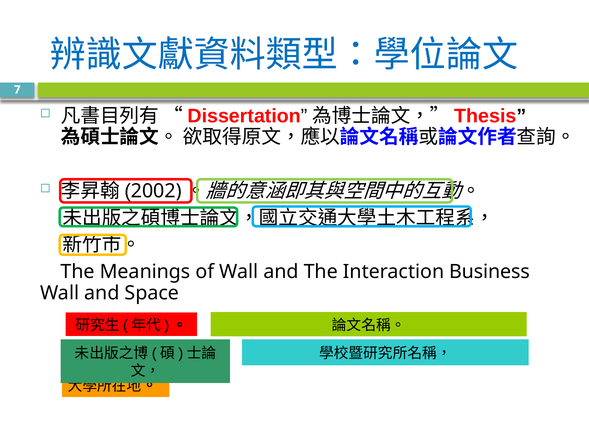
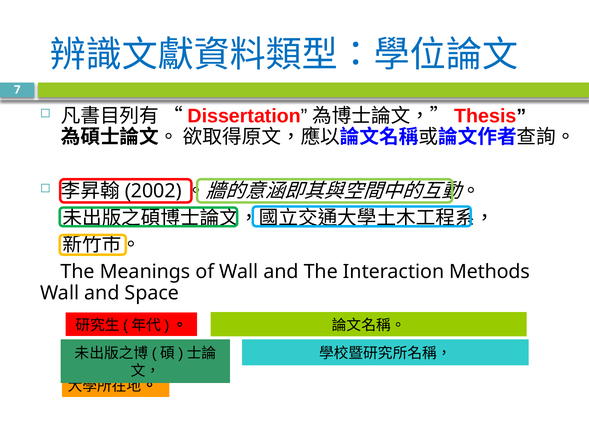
Business: Business -> Methods
